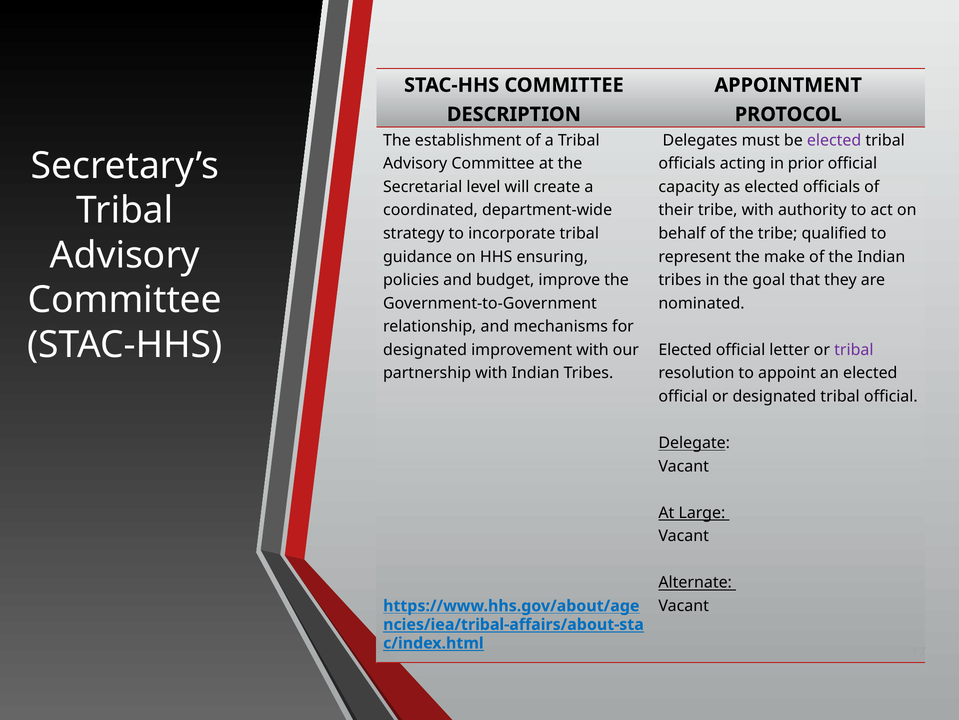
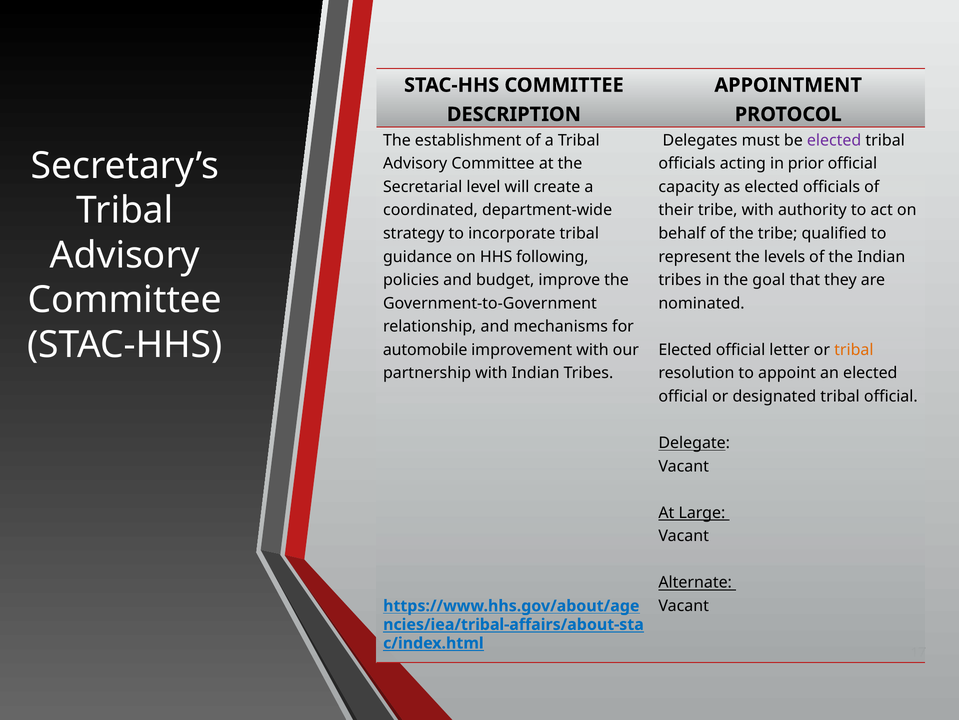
ensuring: ensuring -> following
make: make -> levels
designated at (425, 350): designated -> automobile
tribal at (854, 350) colour: purple -> orange
